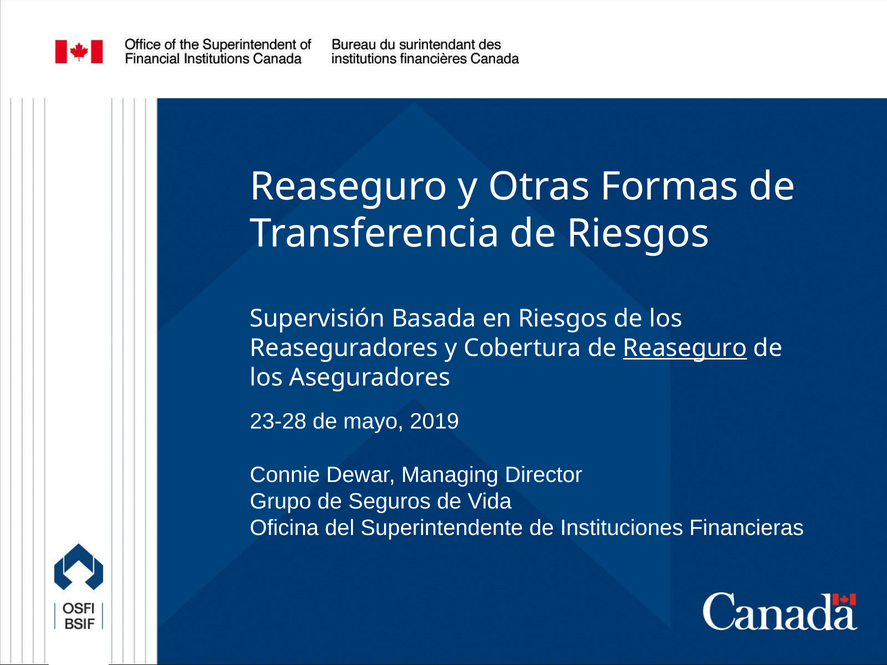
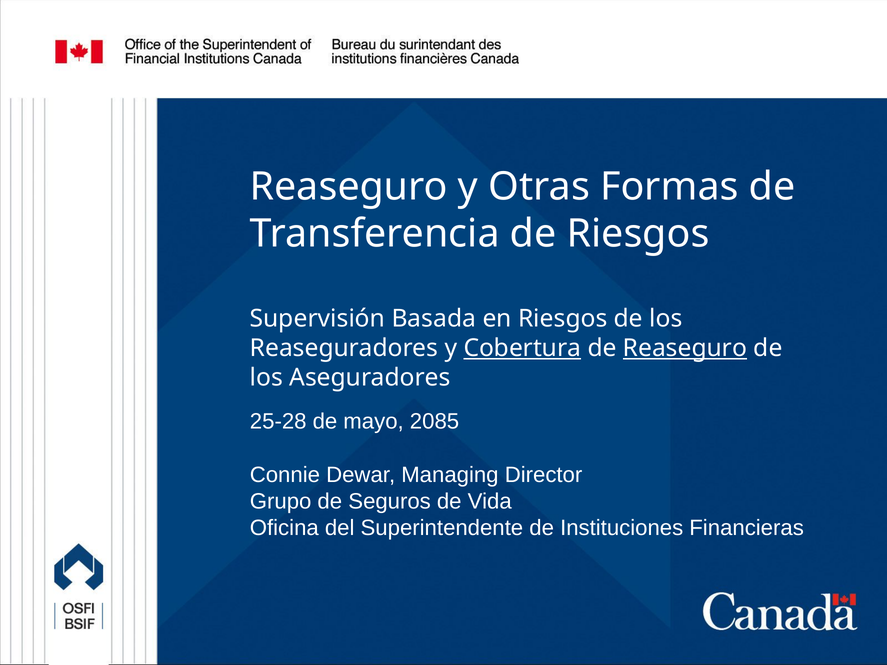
Cobertura underline: none -> present
23-28: 23-28 -> 25-28
2019: 2019 -> 2085
